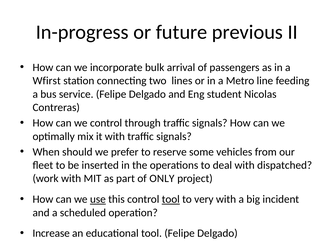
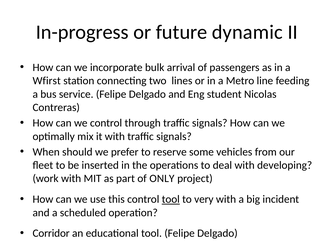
previous: previous -> dynamic
dispatched: dispatched -> developing
use underline: present -> none
Increase: Increase -> Corridor
